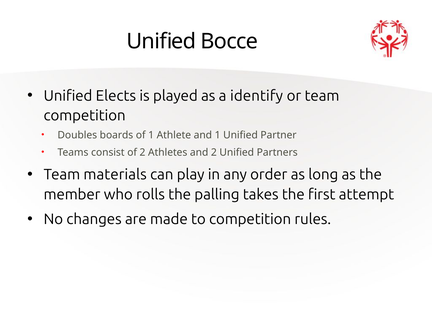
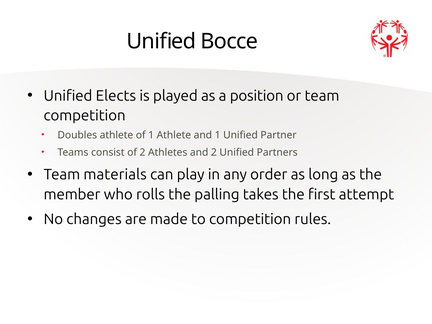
identify: identify -> position
Doubles boards: boards -> athlete
